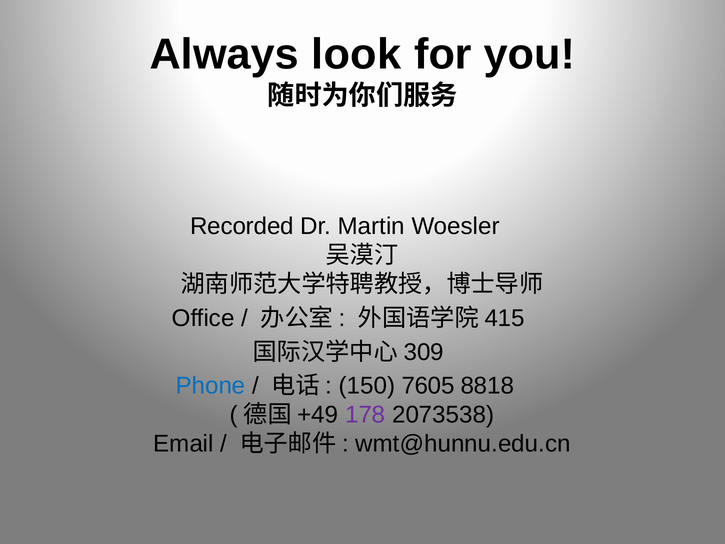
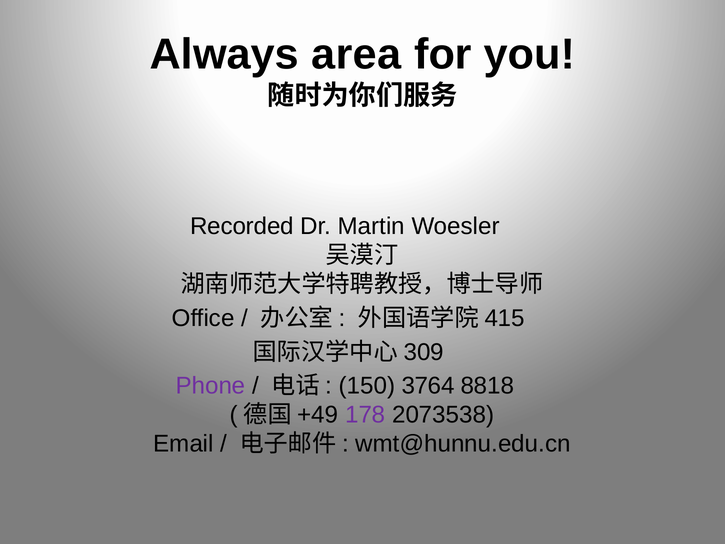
look: look -> area
Phone colour: blue -> purple
7605: 7605 -> 3764
